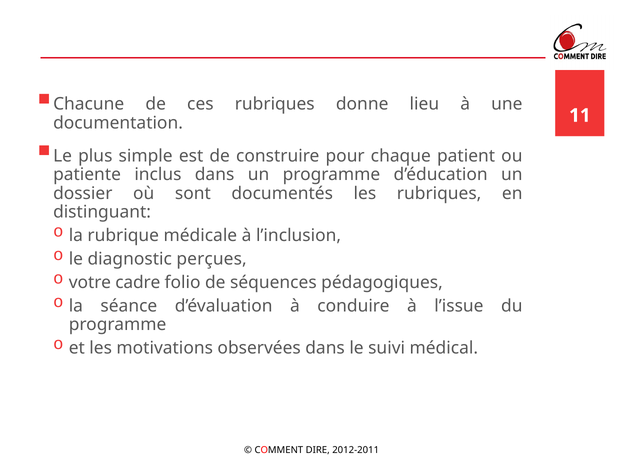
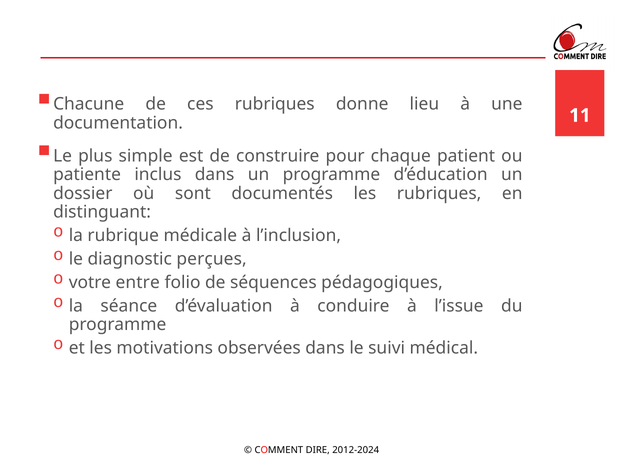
cadre: cadre -> entre
2012-2011: 2012-2011 -> 2012-2024
